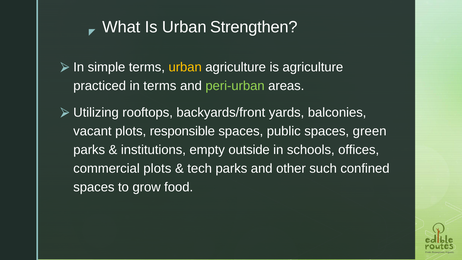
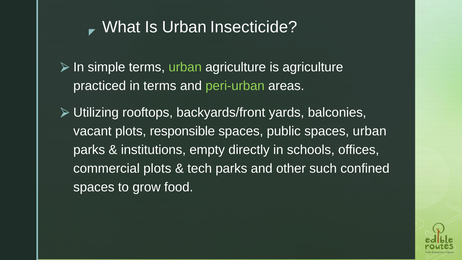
Strengthen: Strengthen -> Insecticide
urban at (185, 67) colour: yellow -> light green
spaces green: green -> urban
outside: outside -> directly
